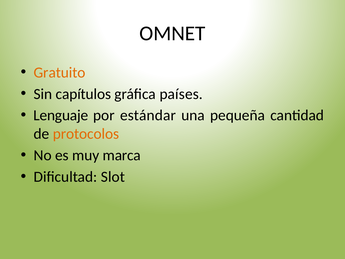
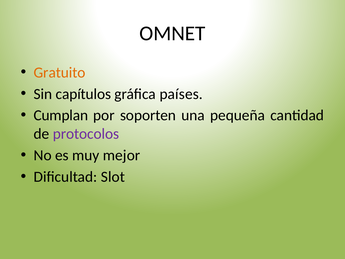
Lenguaje: Lenguaje -> Cumplan
estándar: estándar -> soporten
protocolos colour: orange -> purple
marca: marca -> mejor
